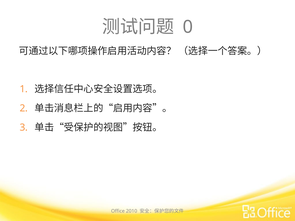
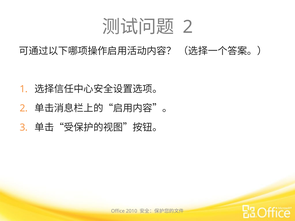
0 at (188, 27): 0 -> 2
